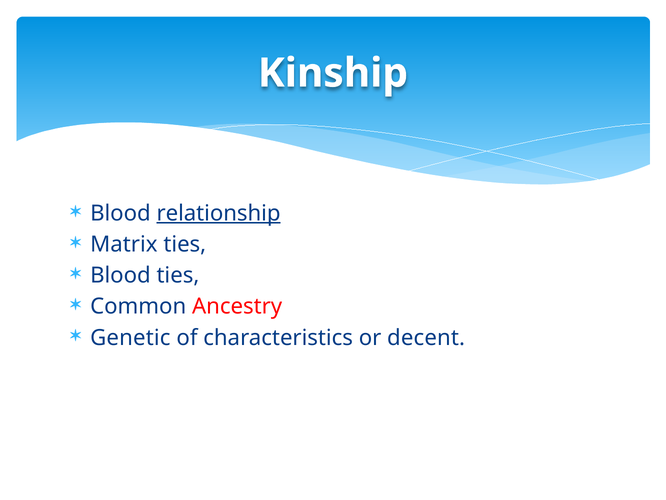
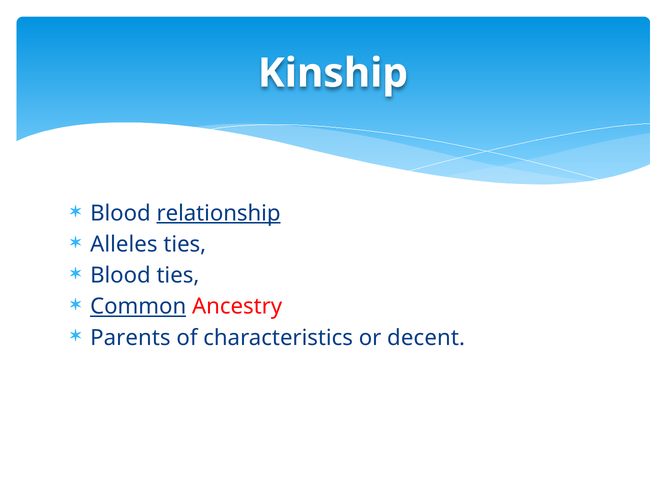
Matrix: Matrix -> Alleles
Common underline: none -> present
Genetic: Genetic -> Parents
